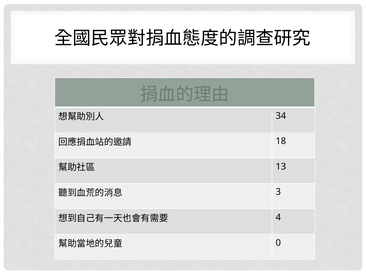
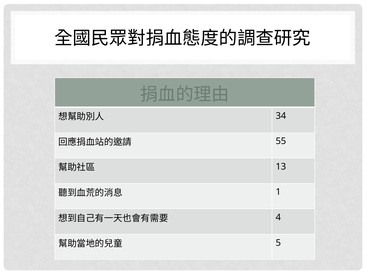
18: 18 -> 55
3: 3 -> 1
0: 0 -> 5
